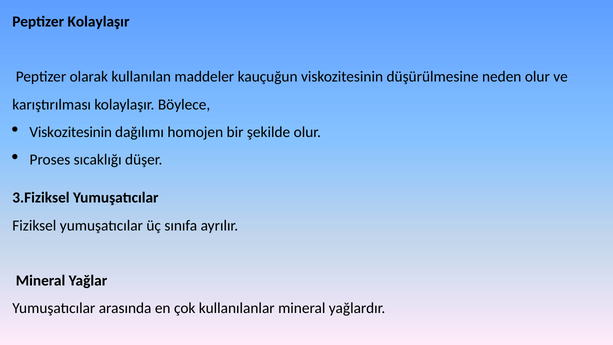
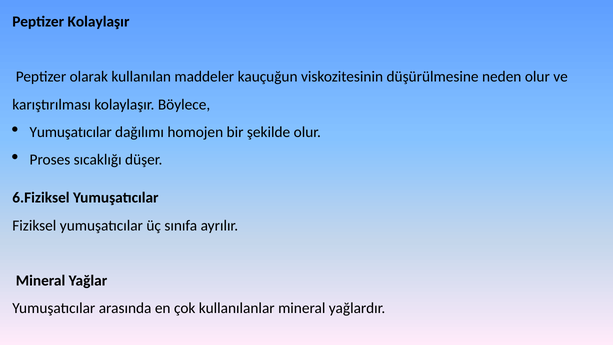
Viskozitesinin at (71, 132): Viskozitesinin -> Yumuşatıcılar
3.Fiziksel: 3.Fiziksel -> 6.Fiziksel
